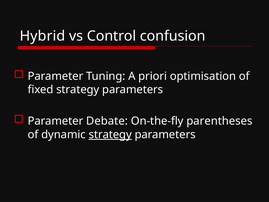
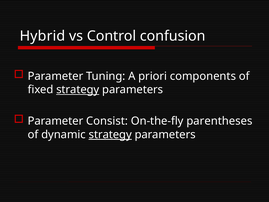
optimisation: optimisation -> components
strategy at (78, 90) underline: none -> present
Debate: Debate -> Consist
